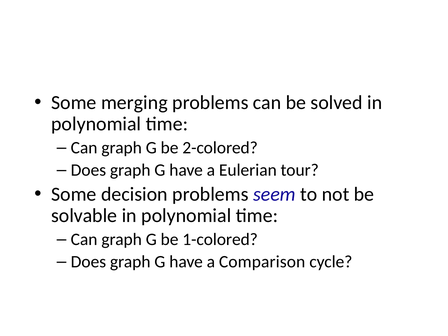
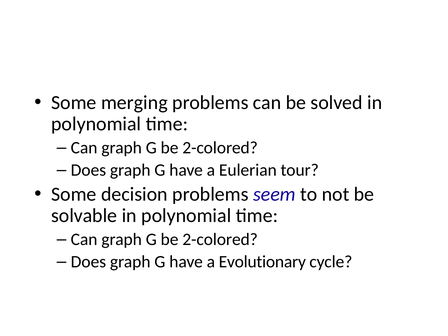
1-colored at (220, 239): 1-colored -> 2-colored
Comparison: Comparison -> Evolutionary
